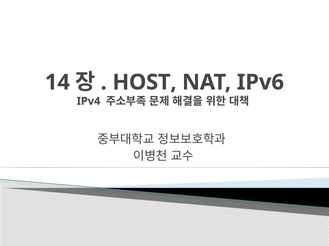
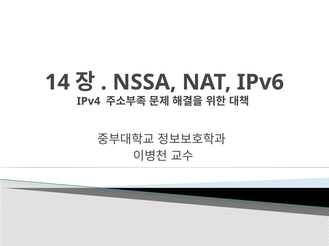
HOST: HOST -> NSSA
